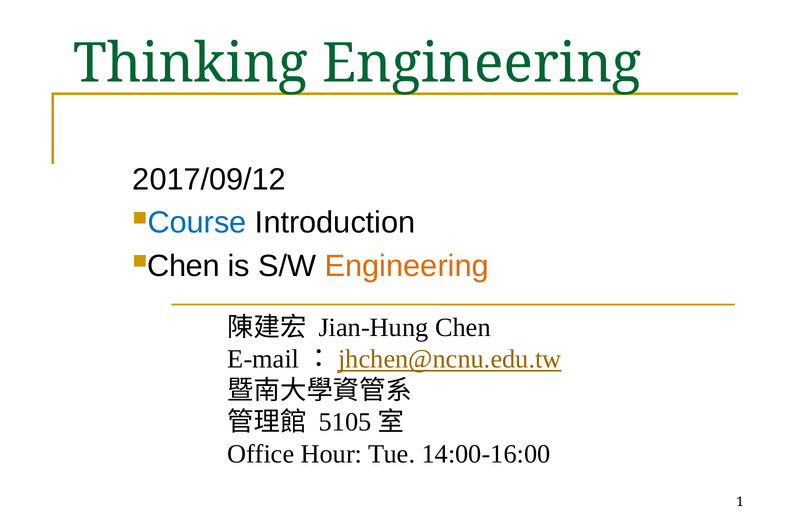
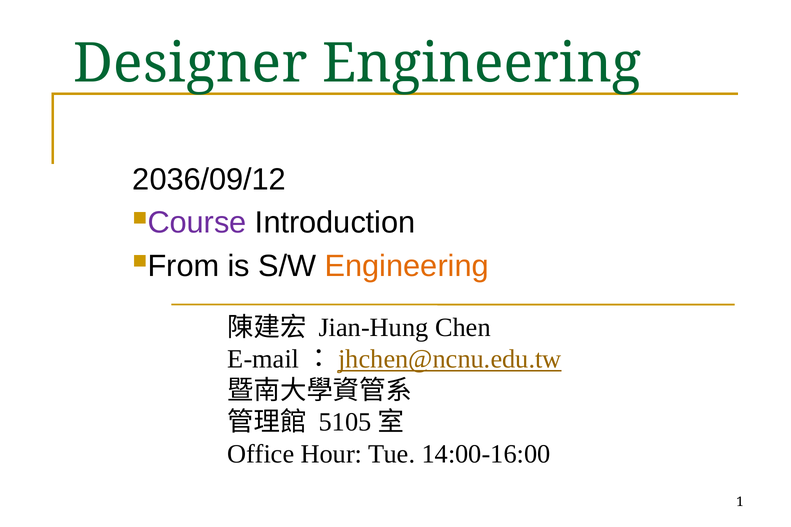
Thinking: Thinking -> Designer
2017/09/12: 2017/09/12 -> 2036/09/12
Course colour: blue -> purple
Chen at (184, 266): Chen -> From
